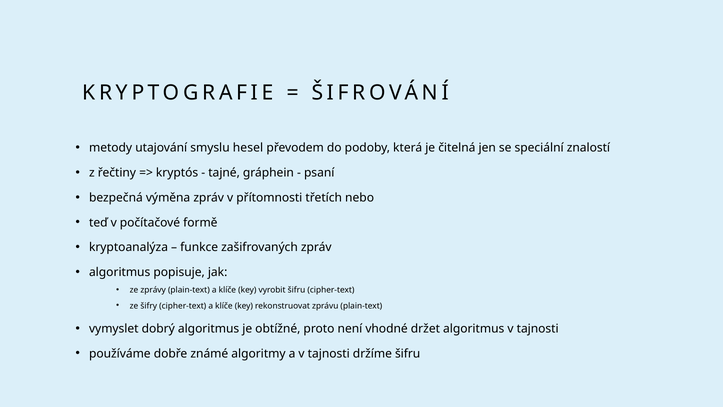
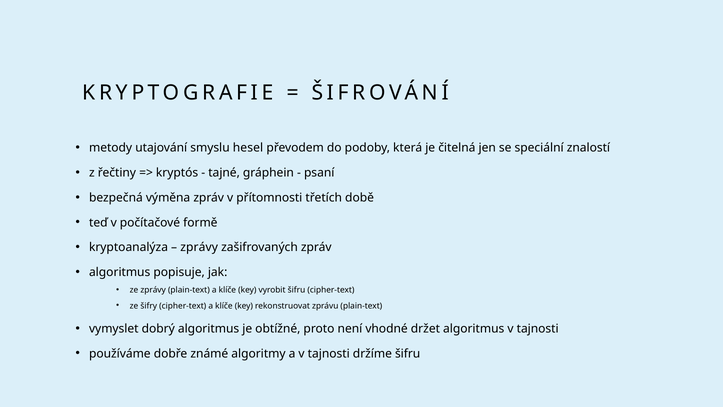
nebo: nebo -> době
funkce at (199, 247): funkce -> zprávy
